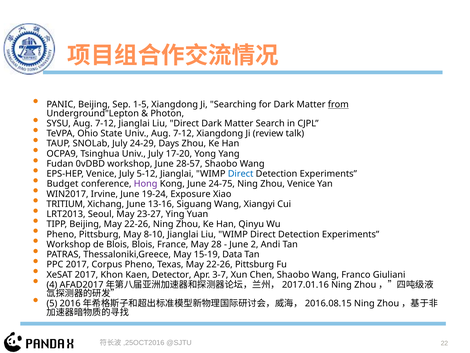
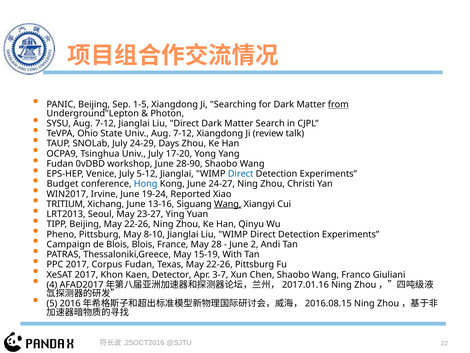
28-57: 28-57 -> 28-90
Hong colour: purple -> blue
24-75: 24-75 -> 24-27
Zhou Venice: Venice -> Christi
Exposure: Exposure -> Reported
Wang at (228, 204) underline: none -> present
Workshop at (69, 244): Workshop -> Campaign
Data: Data -> With
Corpus Pheno: Pheno -> Fudan
